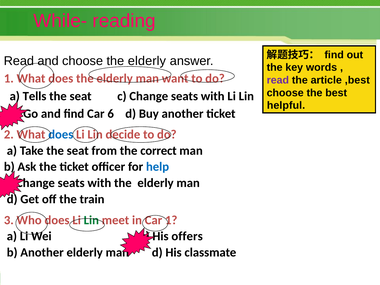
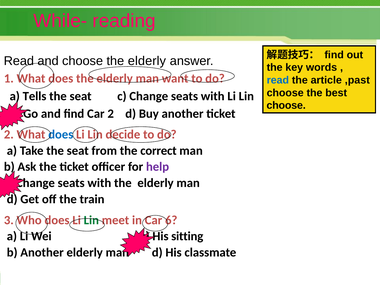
read at (278, 80) colour: purple -> blue
,best: ,best -> ,past
helpful at (286, 105): helpful -> choose
Car 6: 6 -> 2
help colour: blue -> purple
Car 1: 1 -> 6
offers: offers -> sitting
